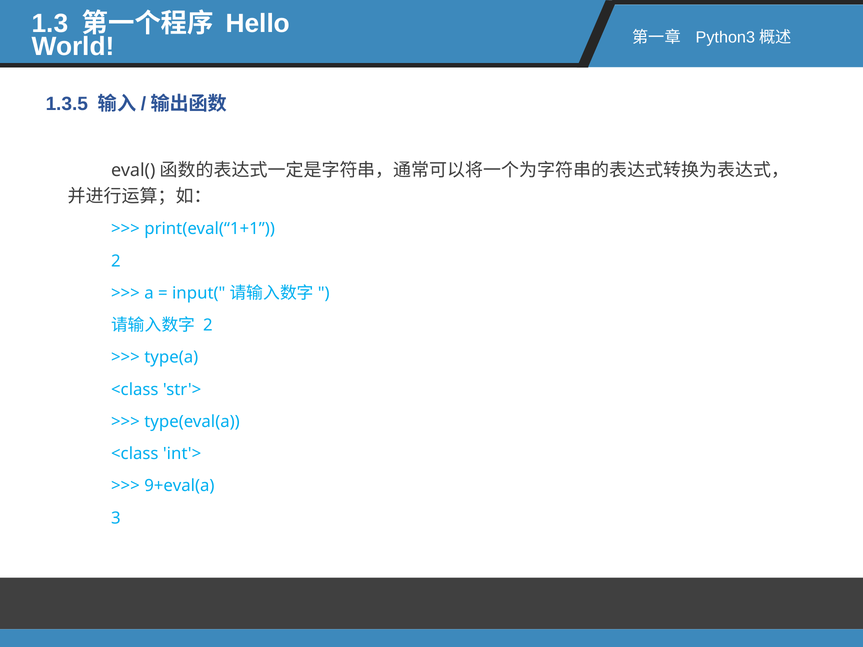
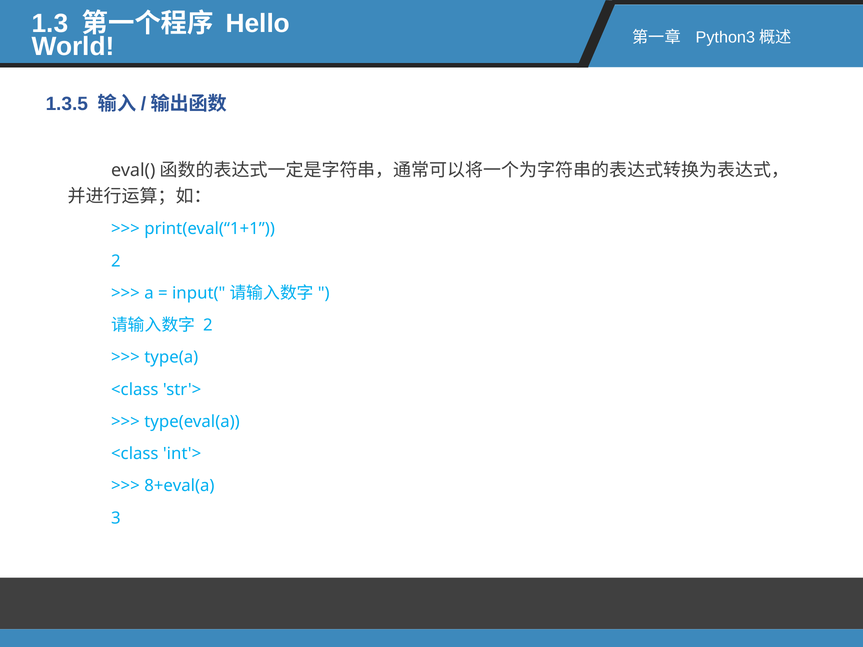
9+eval(a: 9+eval(a -> 8+eval(a
